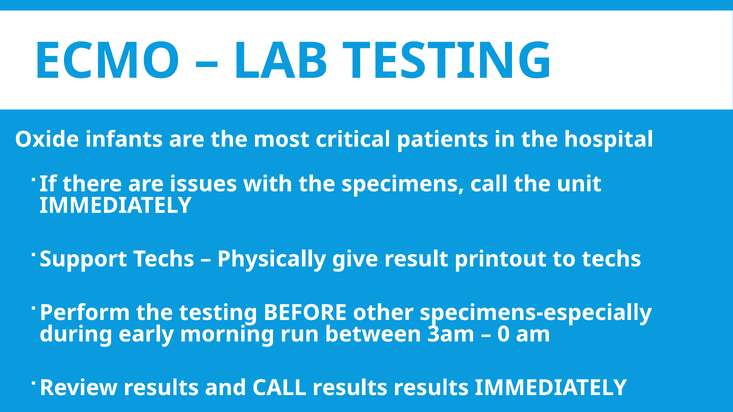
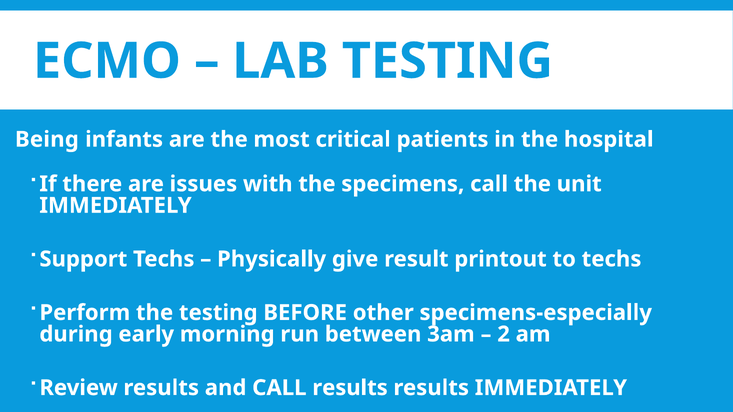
Oxide: Oxide -> Being
0: 0 -> 2
